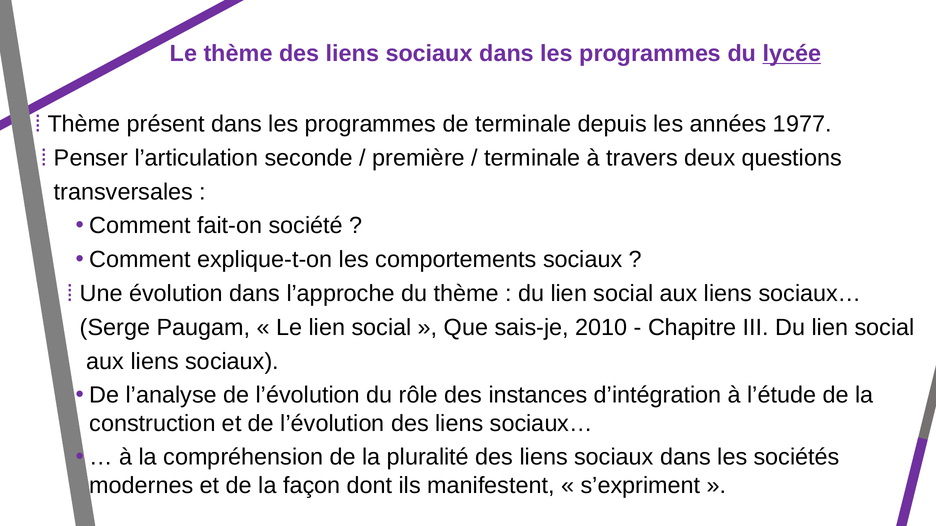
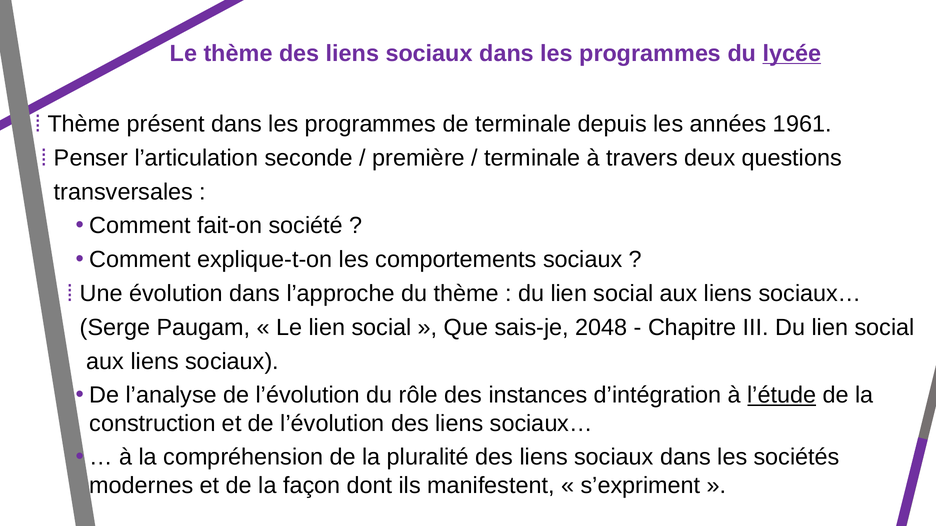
1977: 1977 -> 1961
2010: 2010 -> 2048
l’étude underline: none -> present
